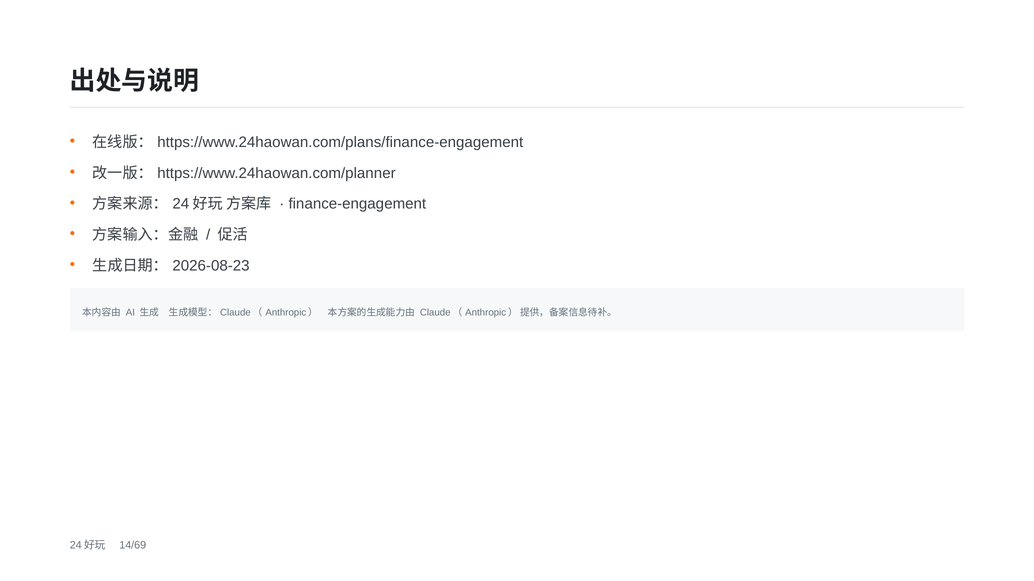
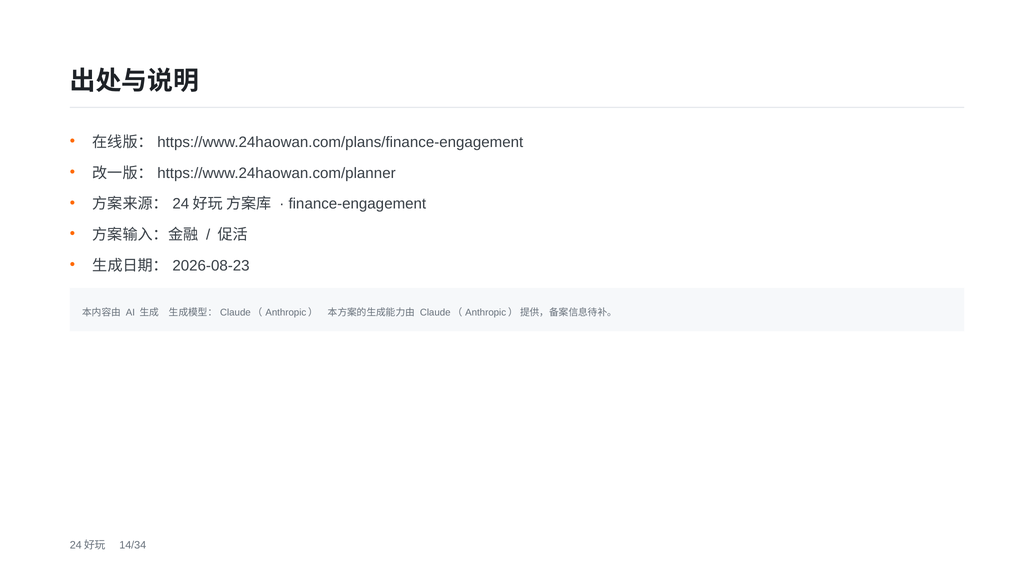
14/69: 14/69 -> 14/34
